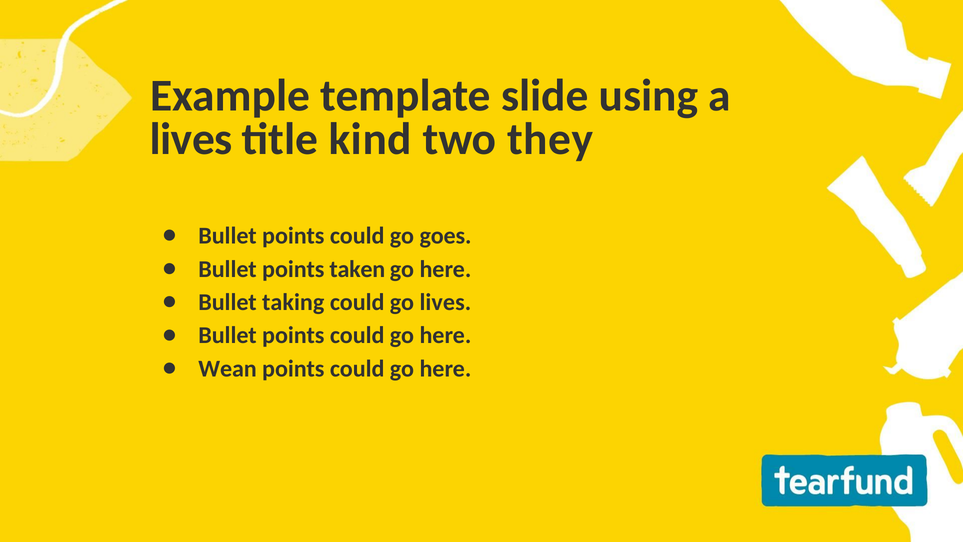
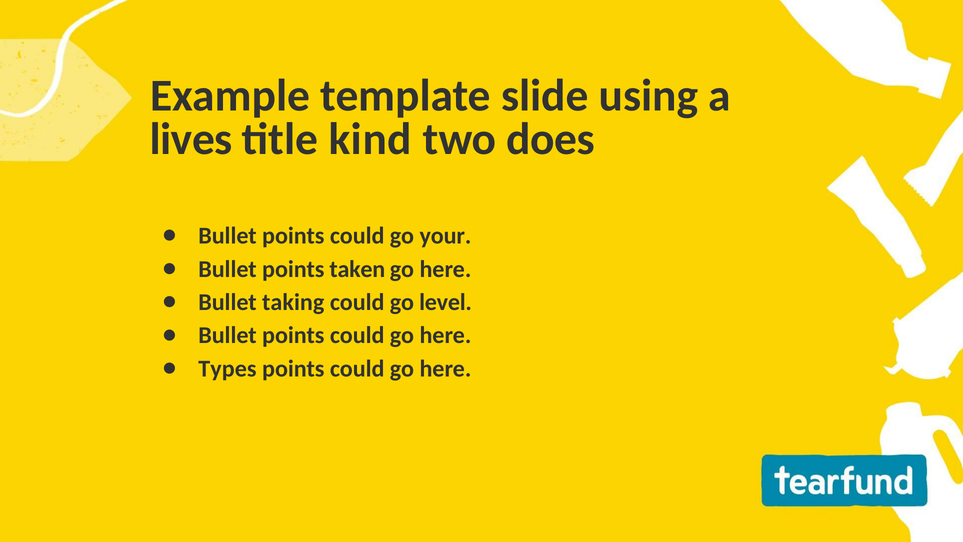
they: they -> does
goes: goes -> your
go lives: lives -> level
Wean: Wean -> Types
